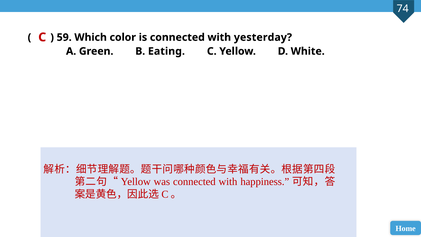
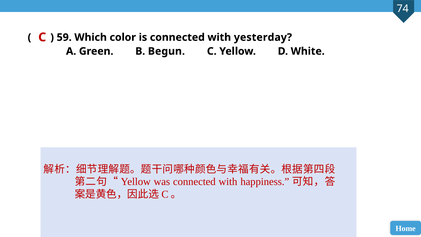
Eating: Eating -> Begun
